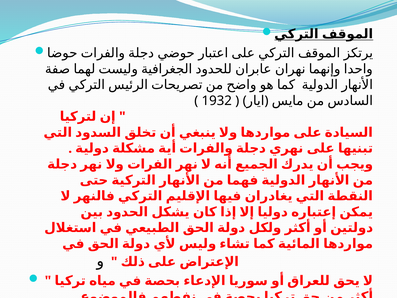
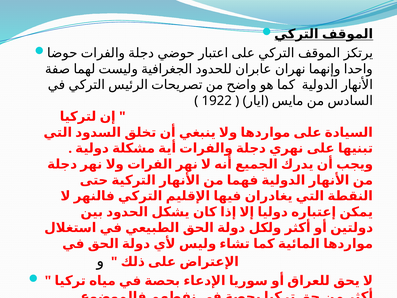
1932: 1932 -> 1922
